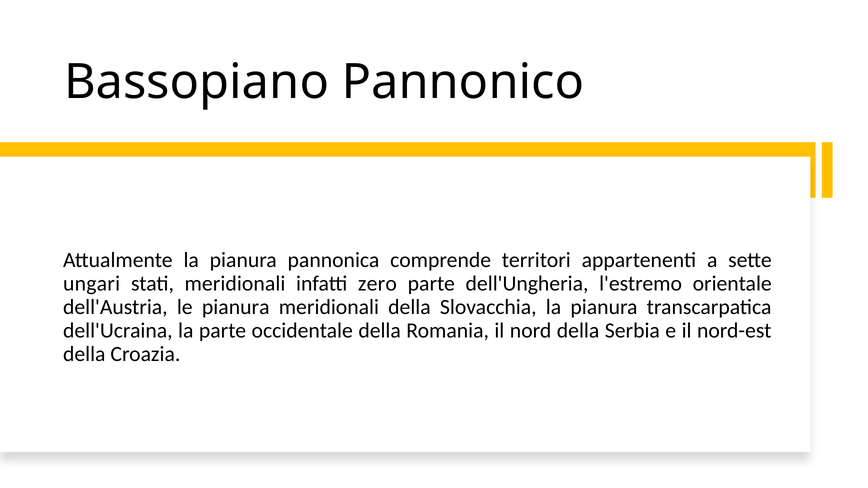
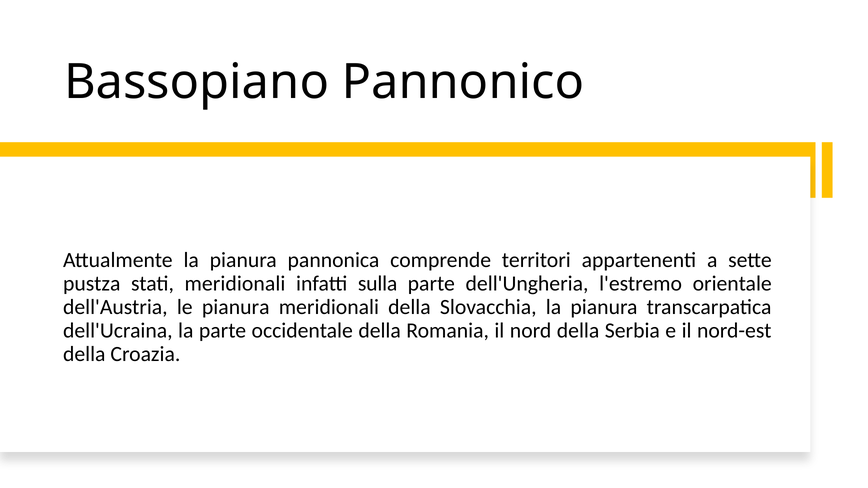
ungari: ungari -> pustza
zero: zero -> sulla
